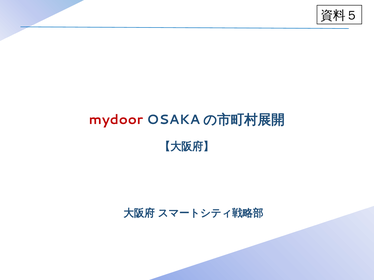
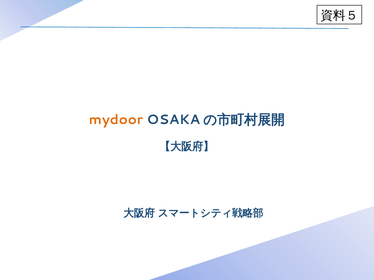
mydoor colour: red -> orange
